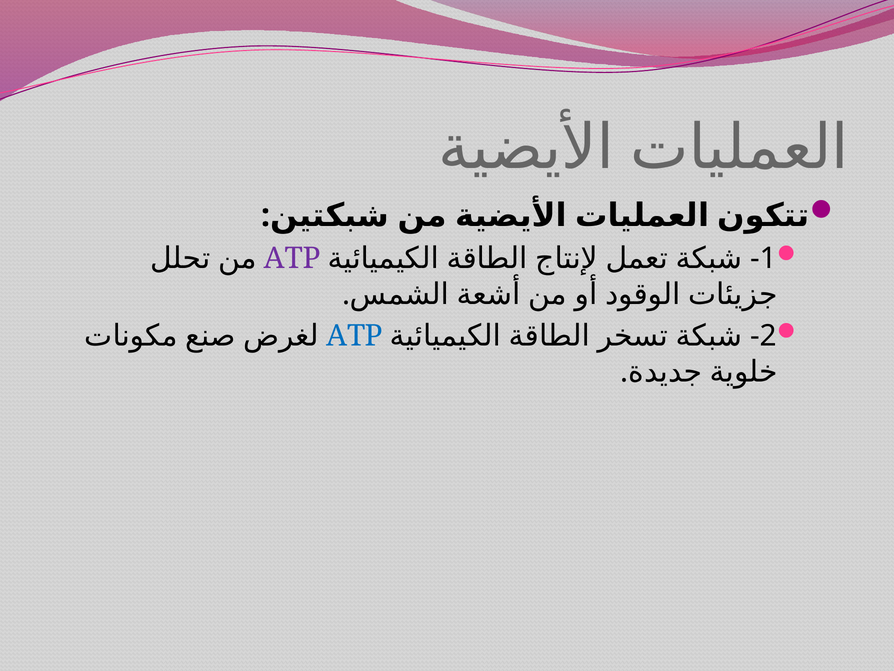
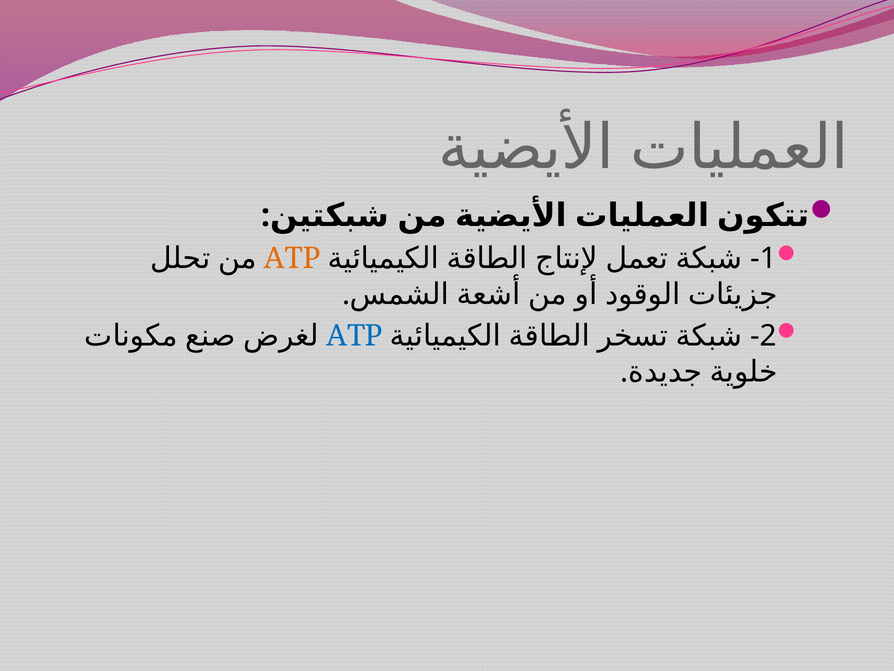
ATP at (292, 258) colour: purple -> orange
